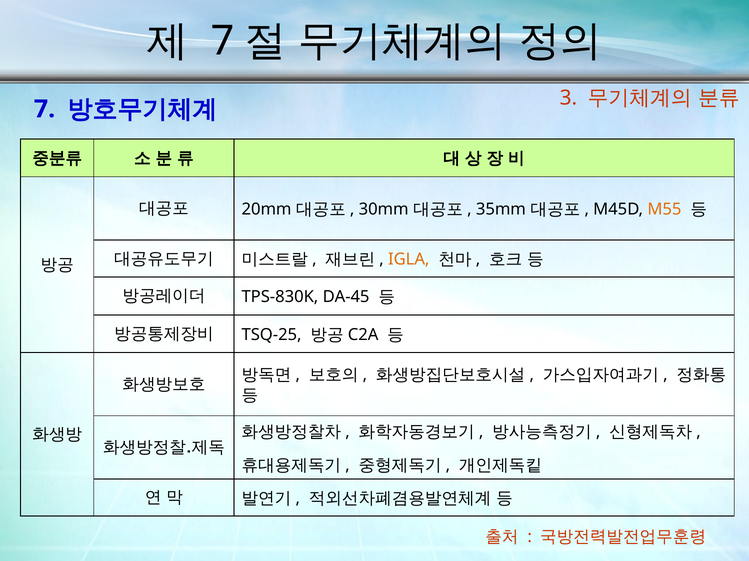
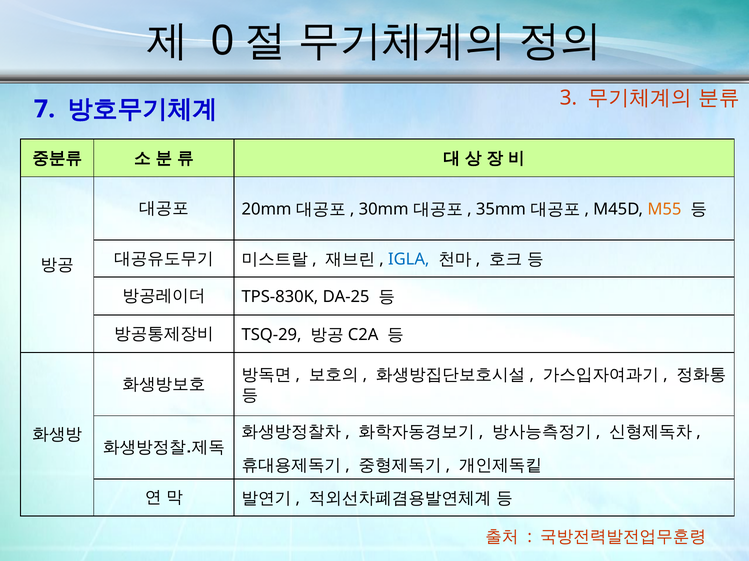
7 at (223, 41): 7 -> 0
IGLA colour: orange -> blue
DA-45: DA-45 -> DA-25
TSQ-25: TSQ-25 -> TSQ-29
